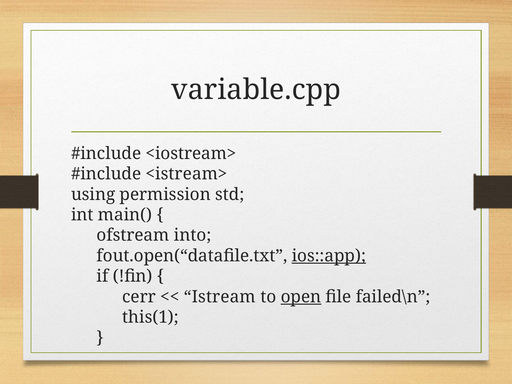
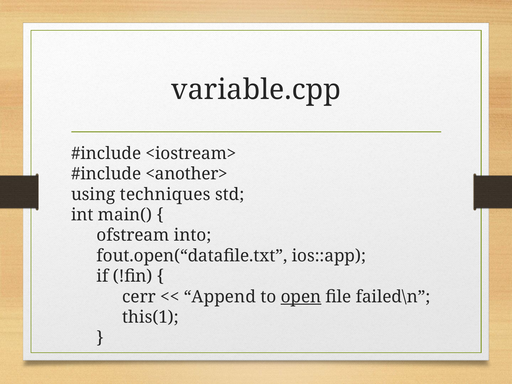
<istream>: <istream> -> <another>
permission: permission -> techniques
ios::app underline: present -> none
Istream: Istream -> Append
